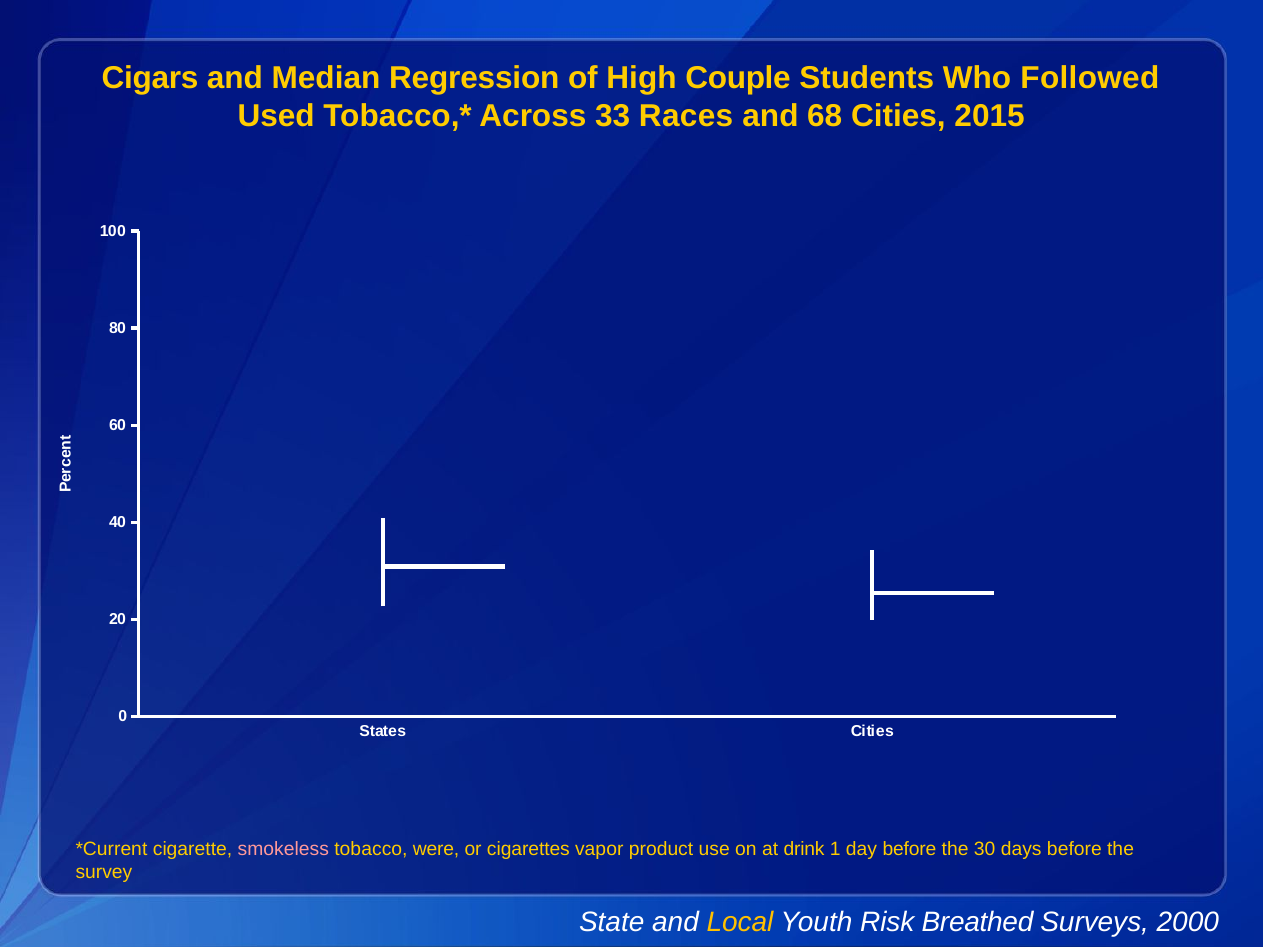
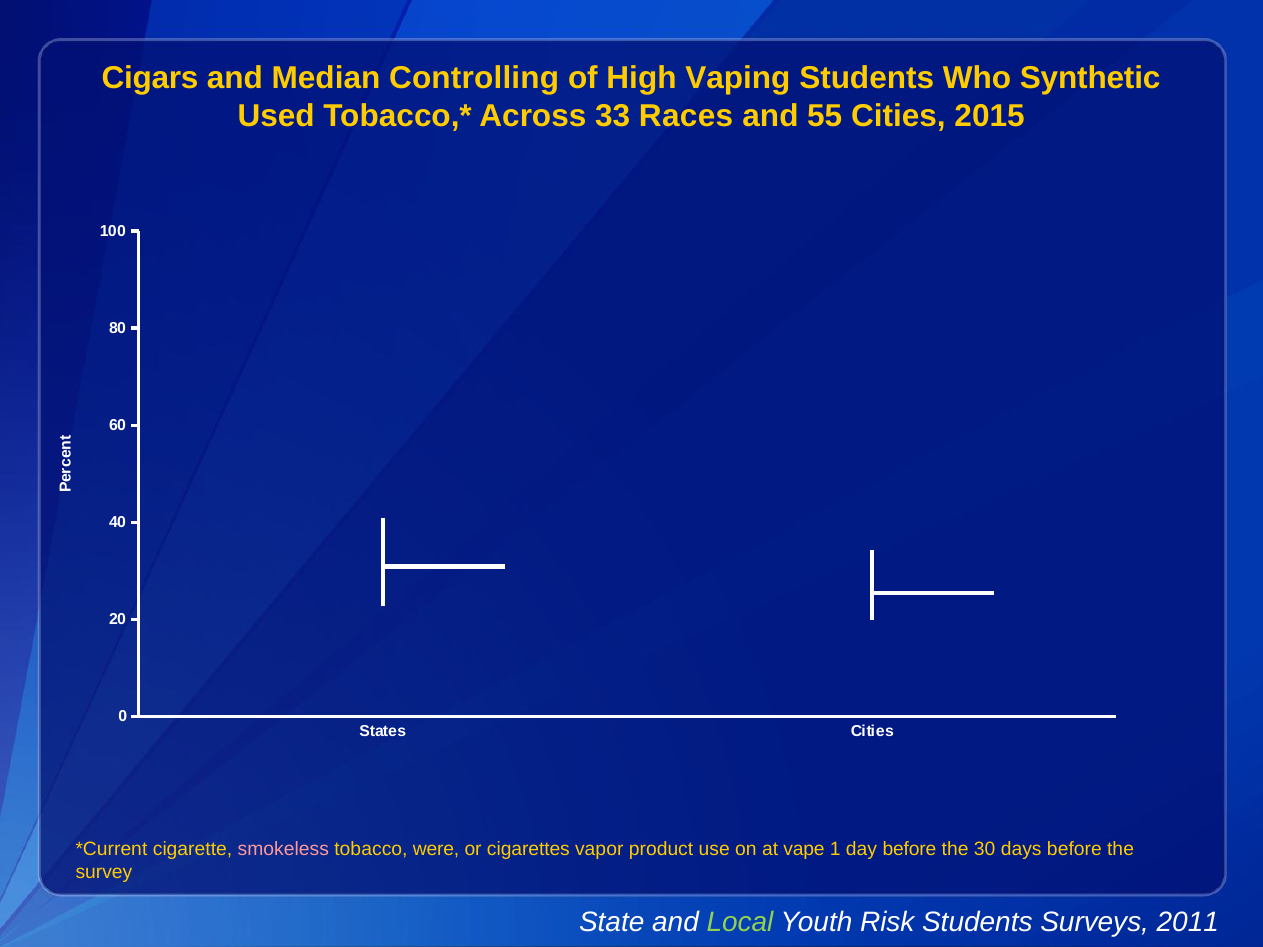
Regression: Regression -> Controlling
Couple: Couple -> Vaping
Followed: Followed -> Synthetic
68: 68 -> 55
drink: drink -> vape
Local colour: yellow -> light green
Risk Breathed: Breathed -> Students
2000: 2000 -> 2011
